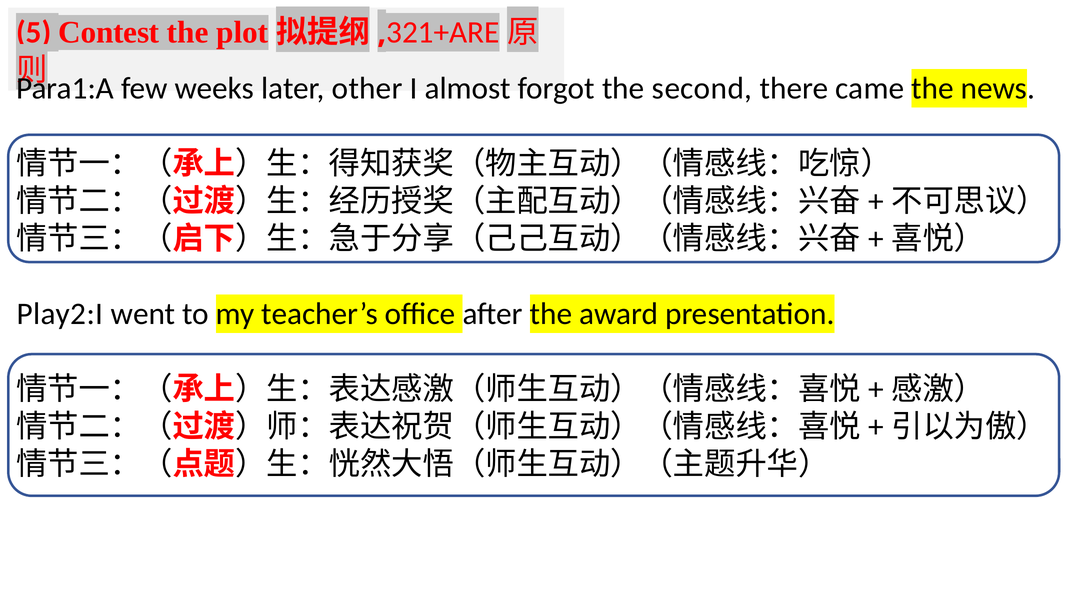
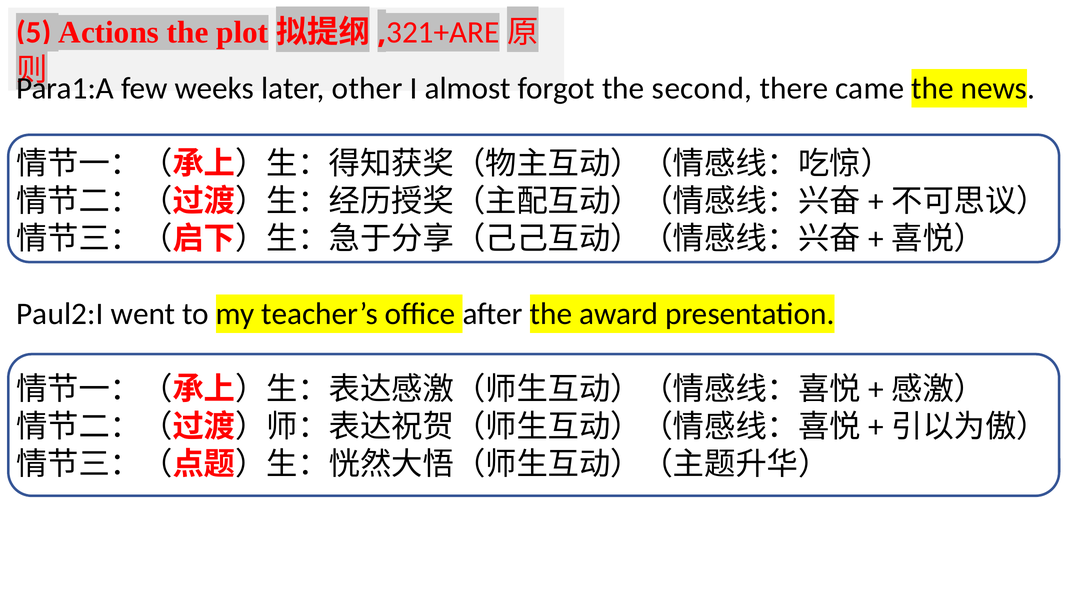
Contest: Contest -> Actions
Play2:I: Play2:I -> Paul2:I
